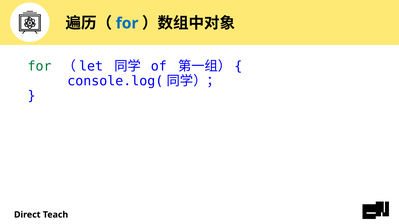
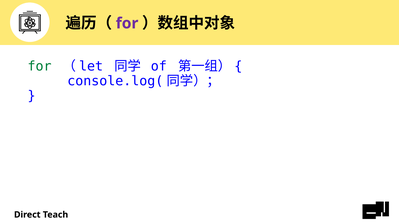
for at (127, 23) colour: blue -> purple
